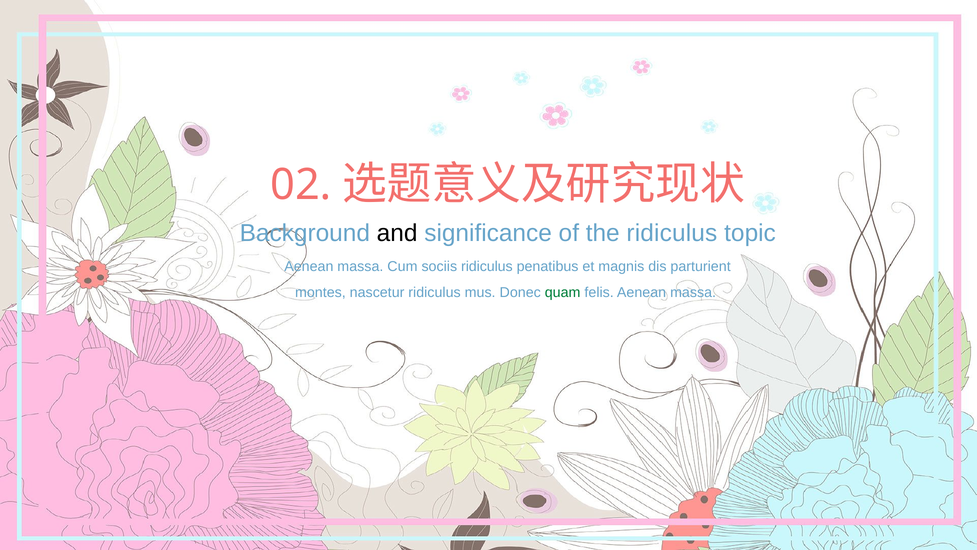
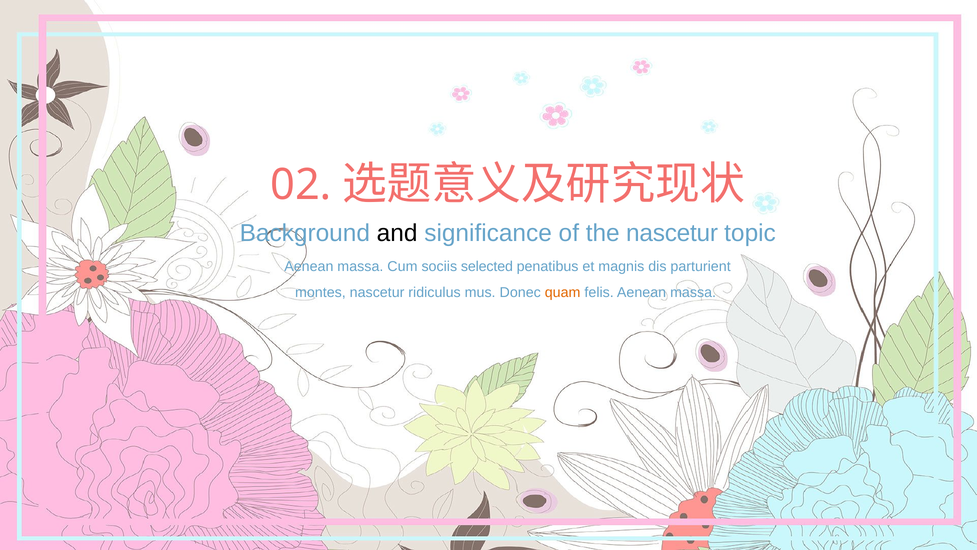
the ridiculus: ridiculus -> nascetur
sociis ridiculus: ridiculus -> selected
quam colour: green -> orange
